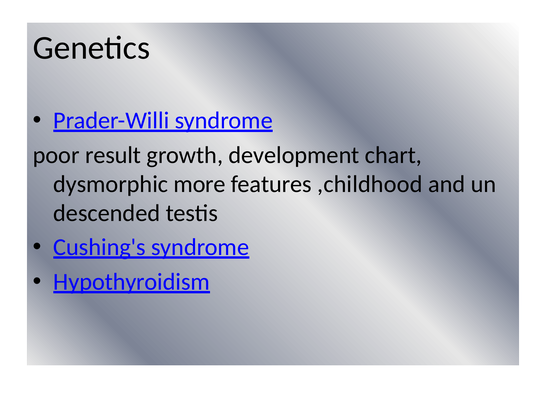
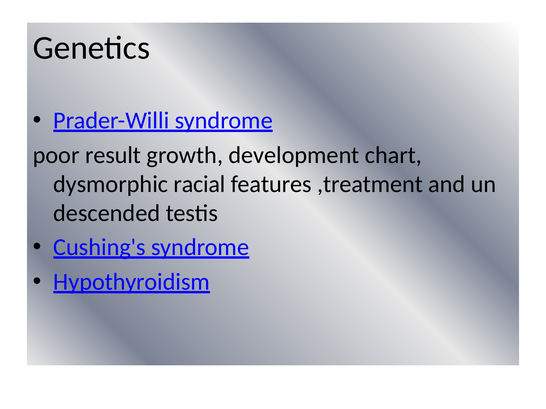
more: more -> racial
,childhood: ,childhood -> ,treatment
